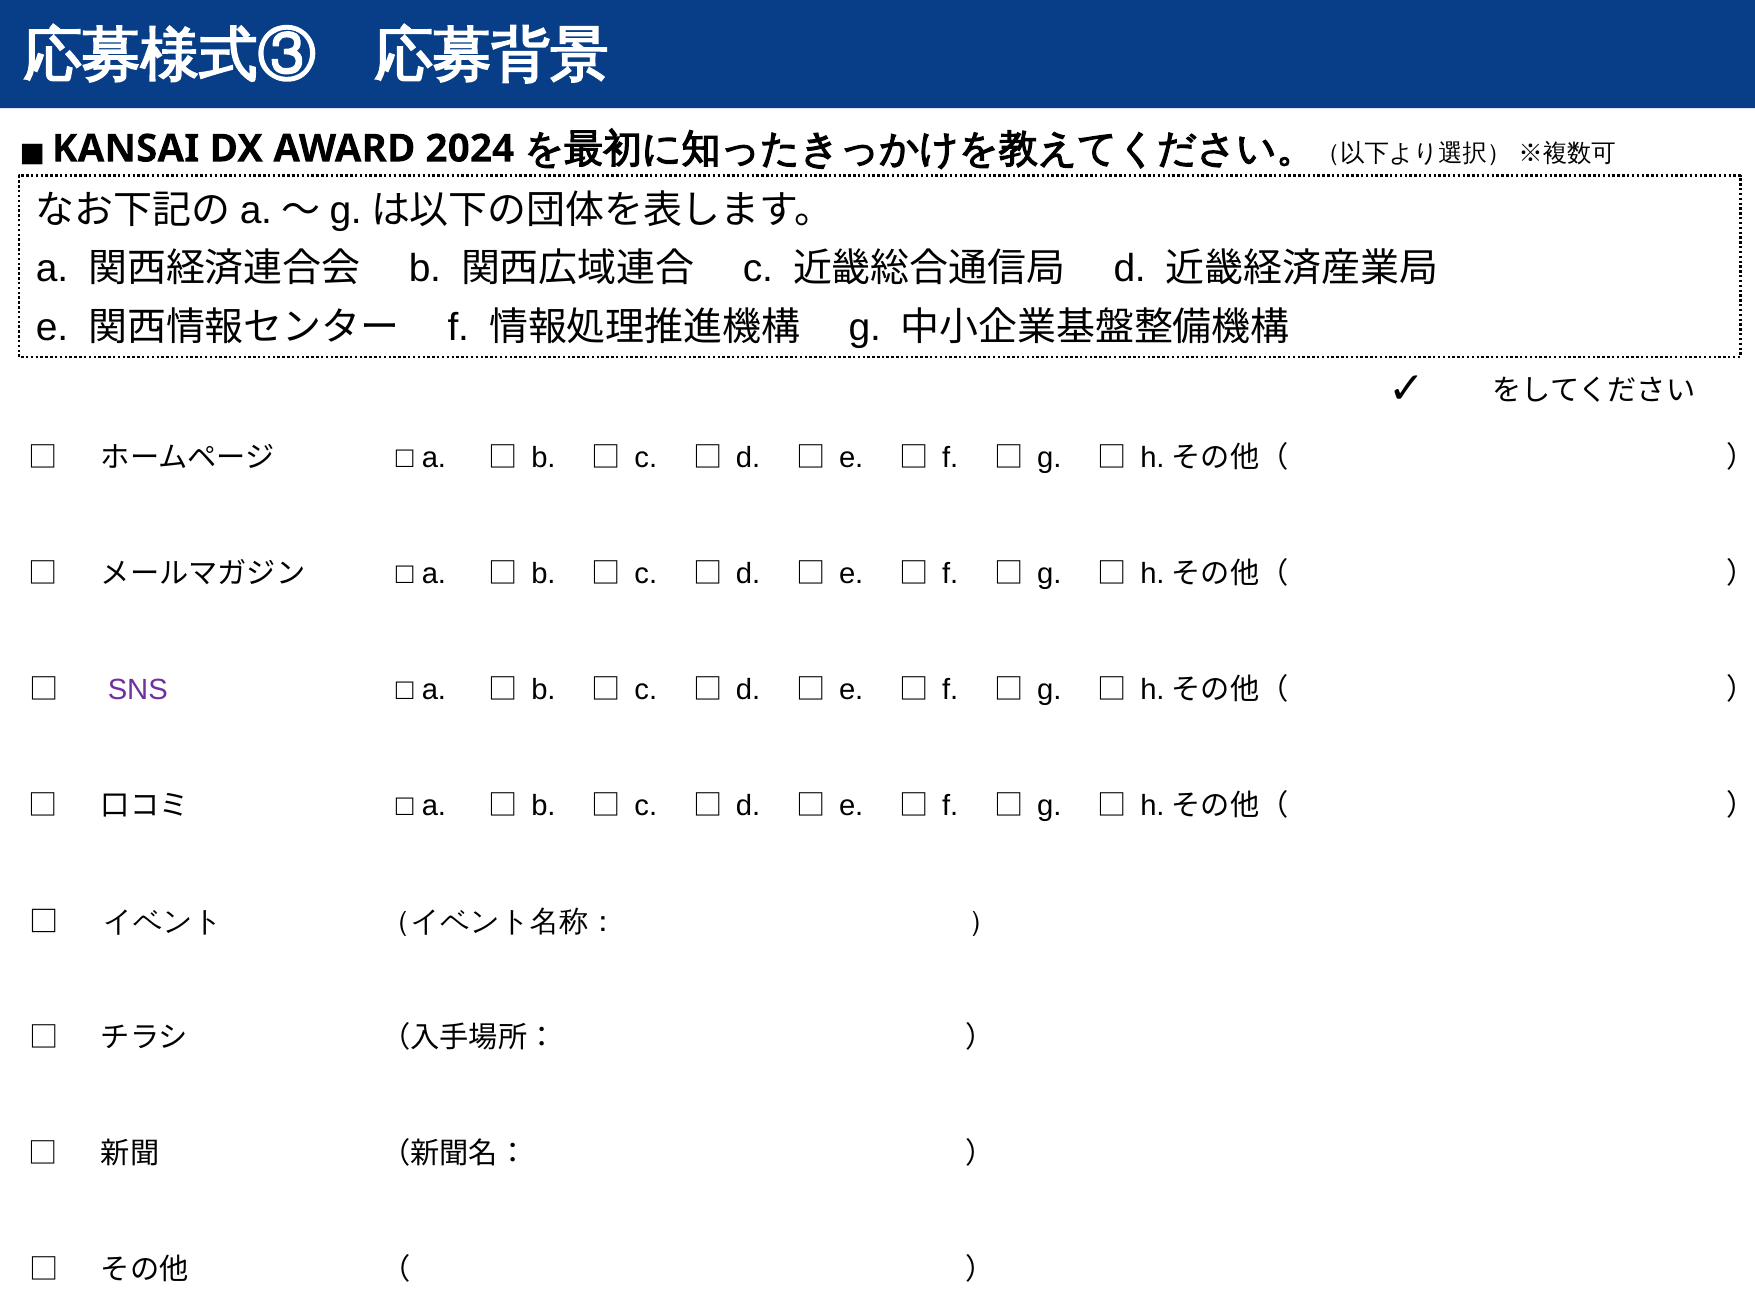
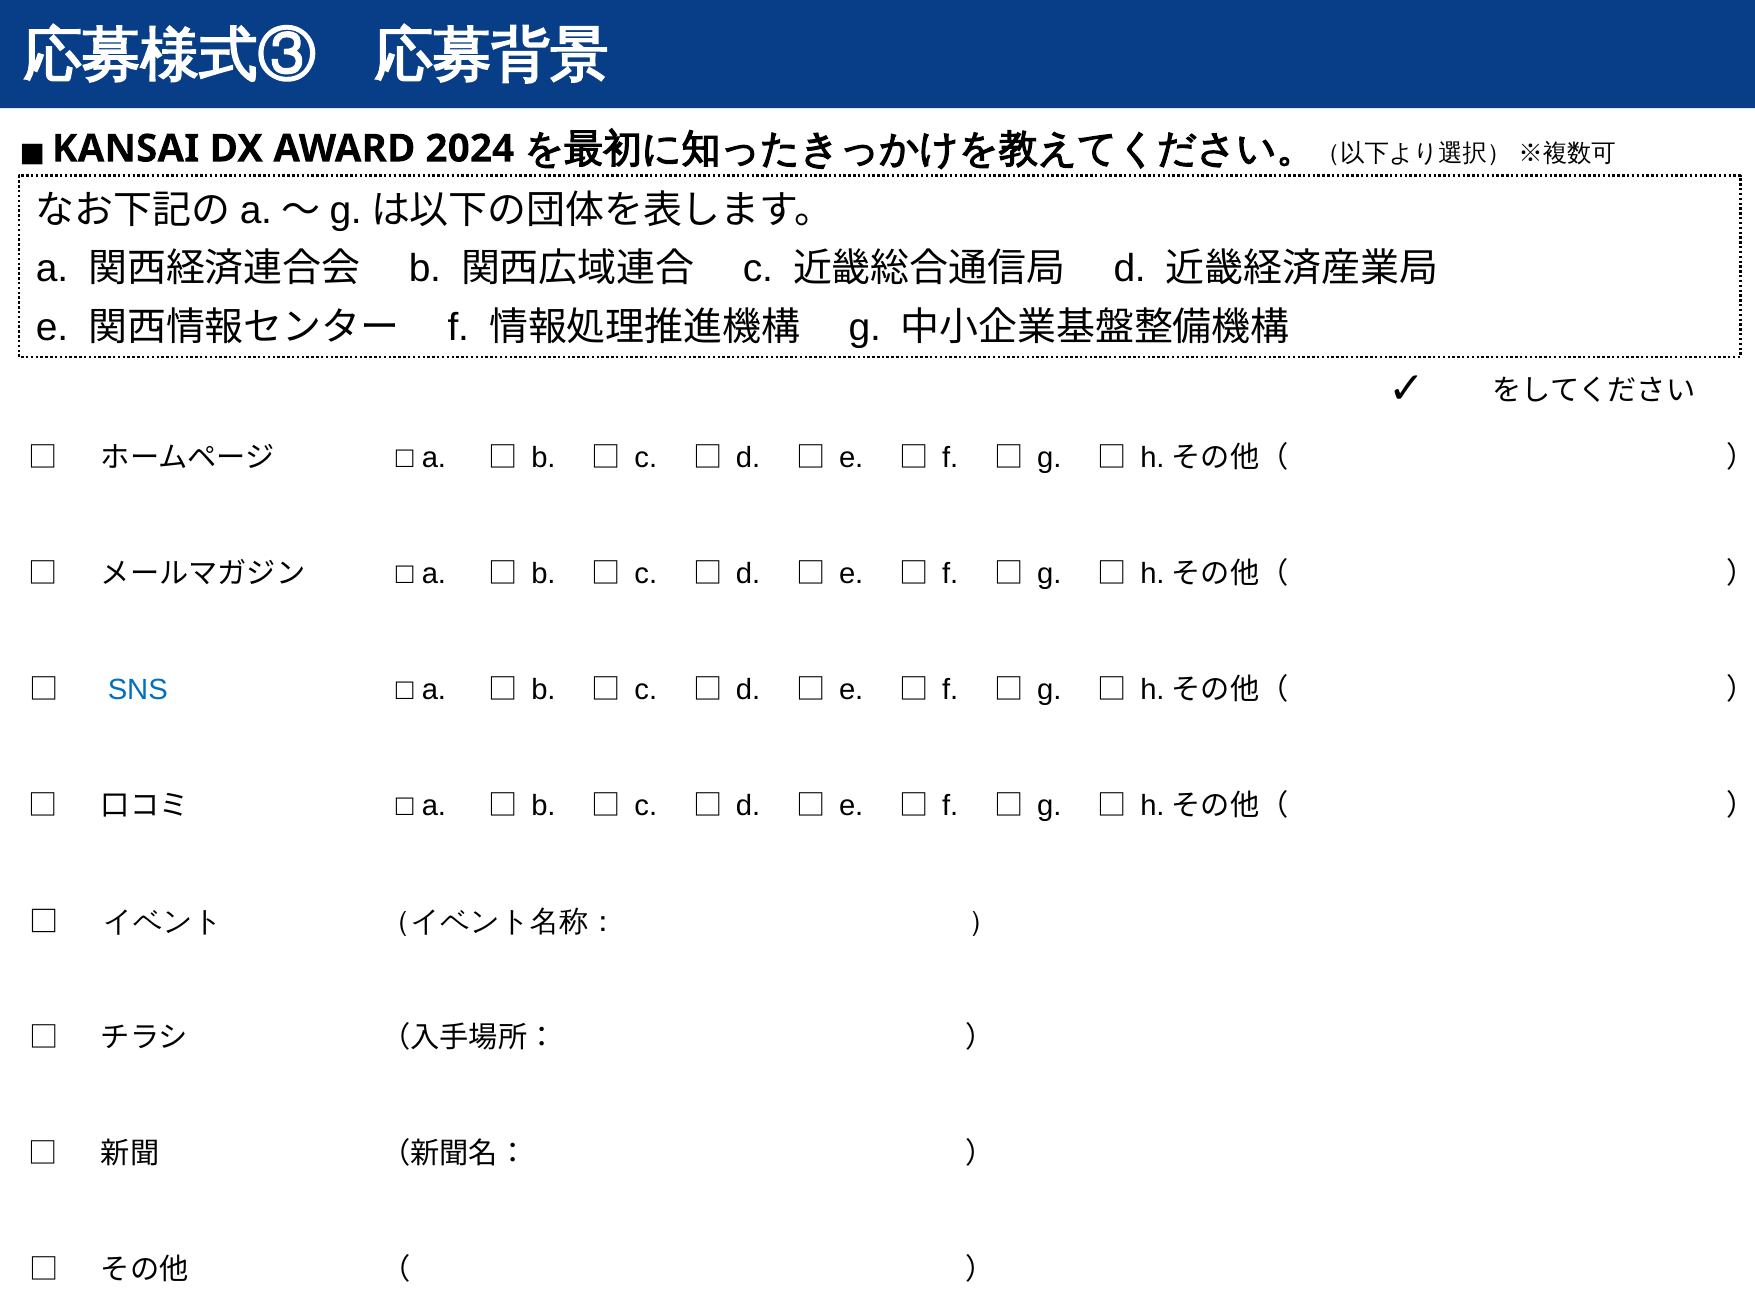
SNS colour: purple -> blue
